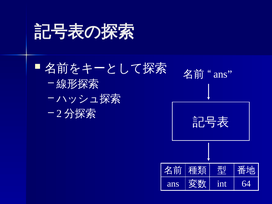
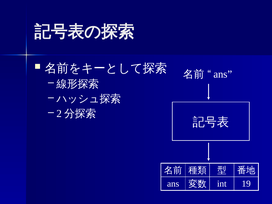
64: 64 -> 19
